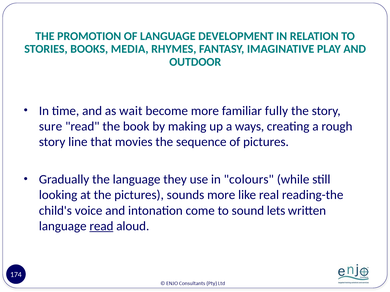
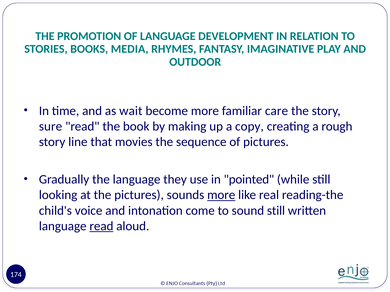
fully: fully -> care
ways: ways -> copy
colours: colours -> pointed
more at (221, 195) underline: none -> present
sound lets: lets -> still
